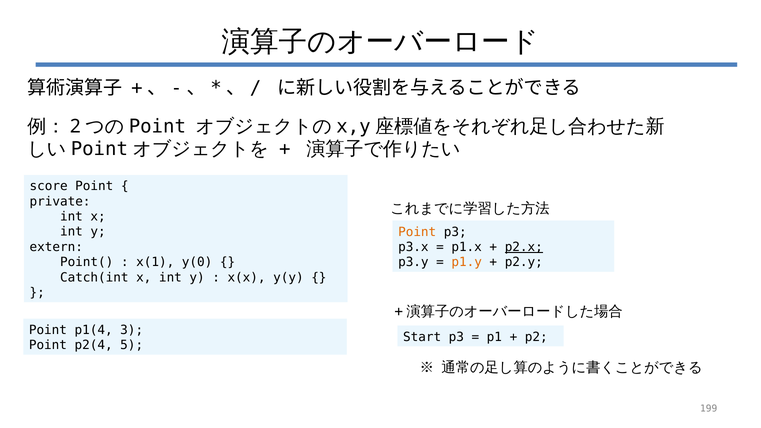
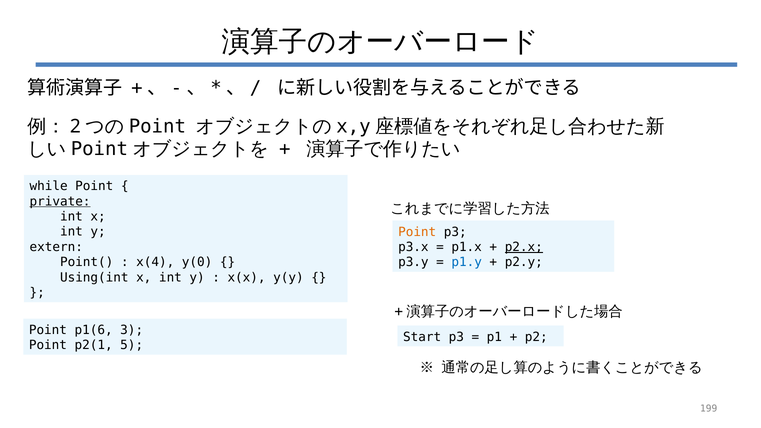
score: score -> while
private underline: none -> present
x(1: x(1 -> x(4
p1.y colour: orange -> blue
Catch(int: Catch(int -> Using(int
p1(4: p1(4 -> p1(6
p2(4: p2(4 -> p2(1
